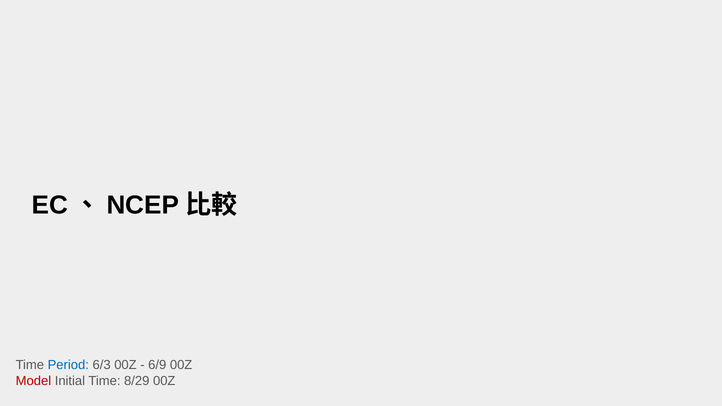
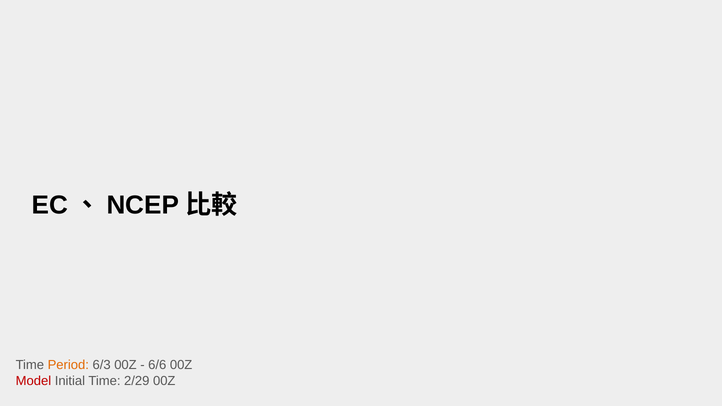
Period colour: blue -> orange
6/9: 6/9 -> 6/6
8/29: 8/29 -> 2/29
